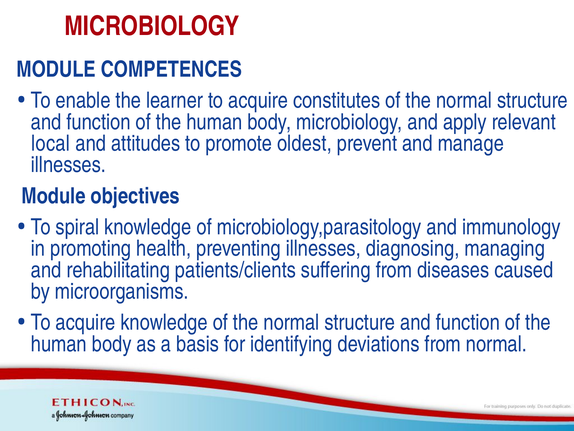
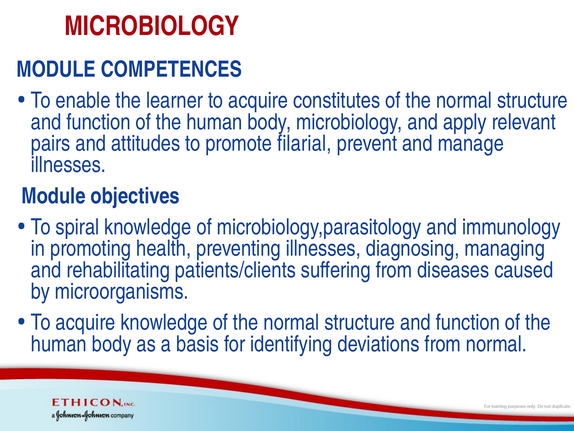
local: local -> pairs
oldest: oldest -> filarial
